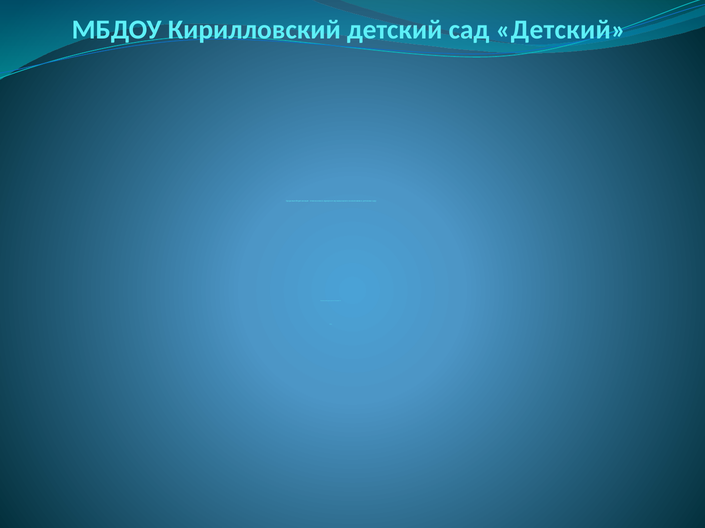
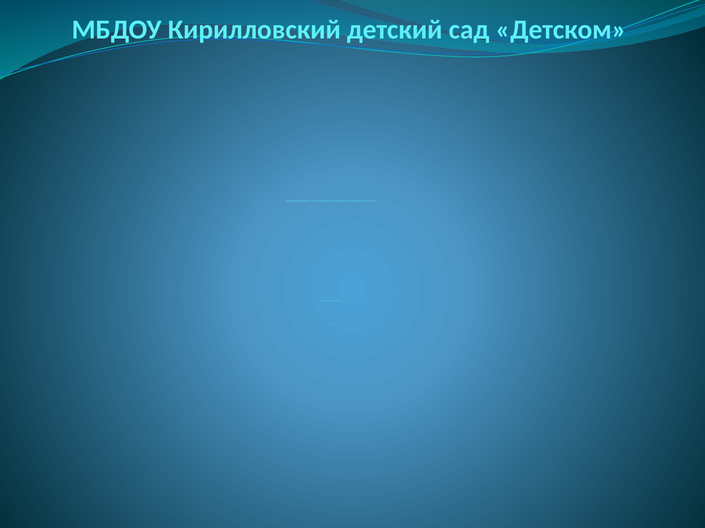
сад Детский: Детский -> Детском
